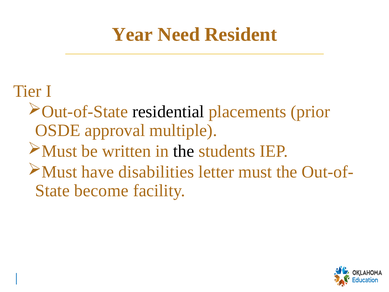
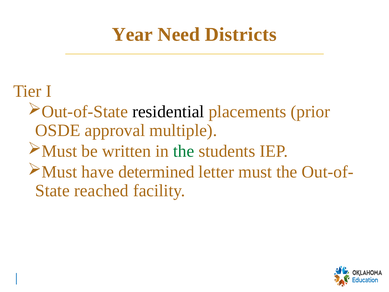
Resident: Resident -> Districts
the at (184, 151) colour: black -> green
disabilities: disabilities -> determined
become: become -> reached
